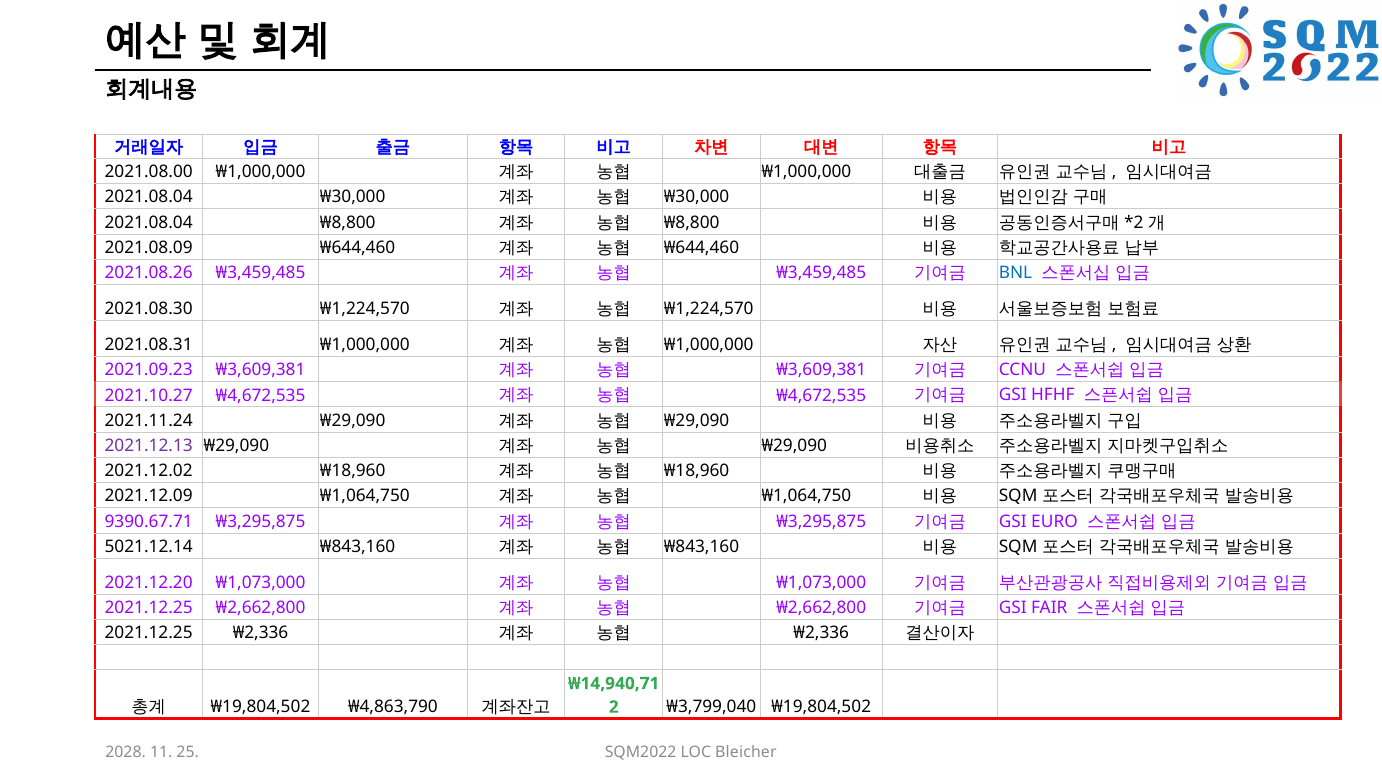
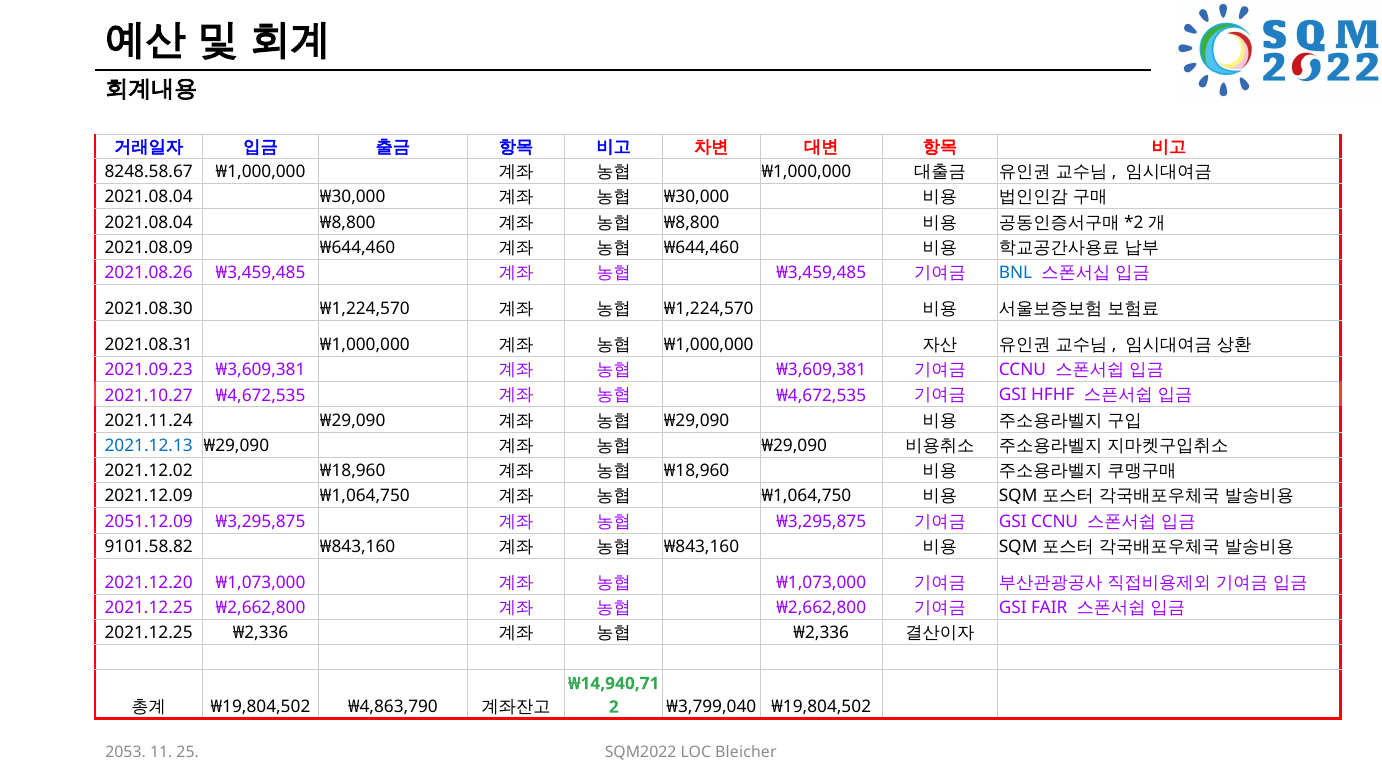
2021.08.00: 2021.08.00 -> 8248.58.67
2021.12.13 colour: purple -> blue
9390.67.71: 9390.67.71 -> 2051.12.09
GSI EURO: EURO -> CCNU
5021.12.14: 5021.12.14 -> 9101.58.82
2028: 2028 -> 2053
